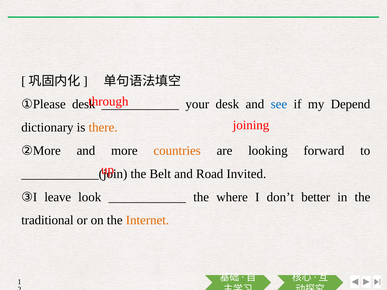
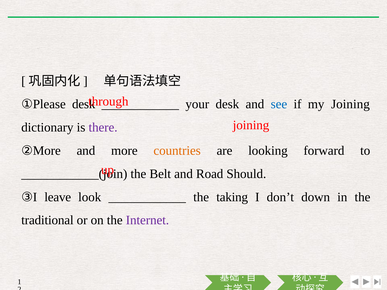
my Depend: Depend -> Joining
there colour: orange -> purple
Invited: Invited -> Should
where: where -> taking
better: better -> down
Internet colour: orange -> purple
